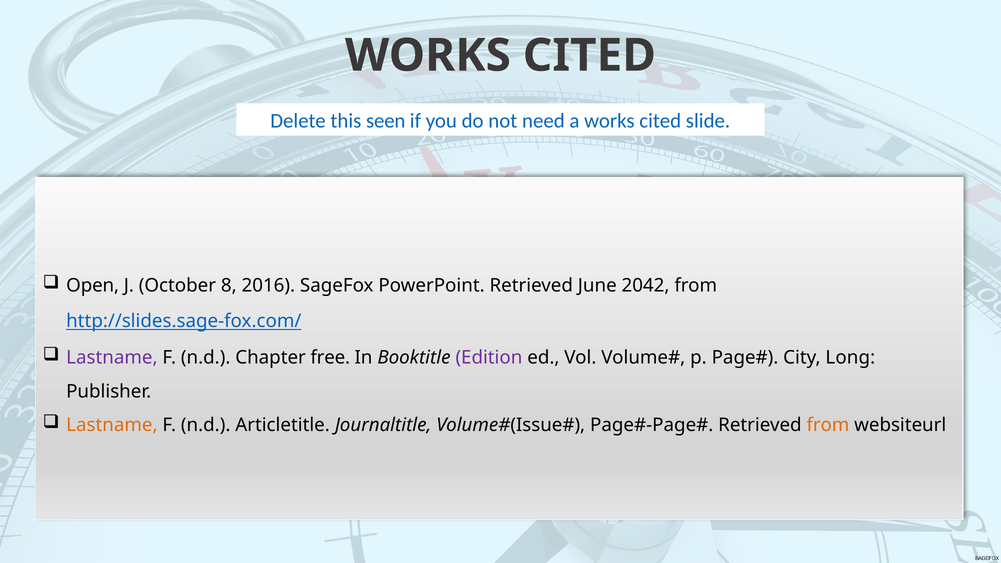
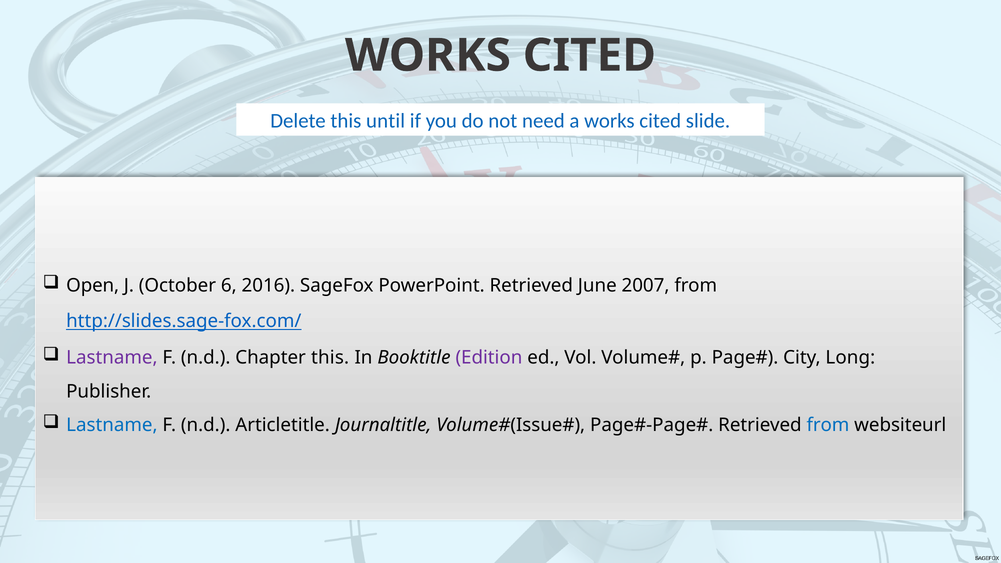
seen: seen -> until
8: 8 -> 6
2042: 2042 -> 2007
Chapter free: free -> this
Lastname at (112, 425) colour: orange -> blue
from at (828, 425) colour: orange -> blue
